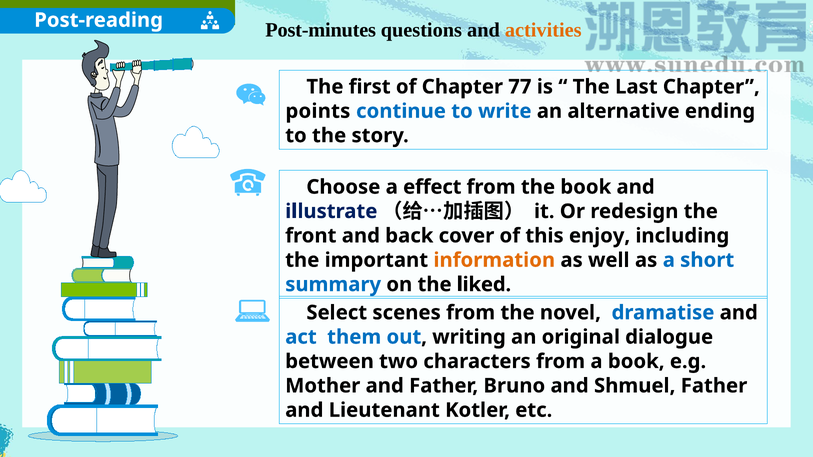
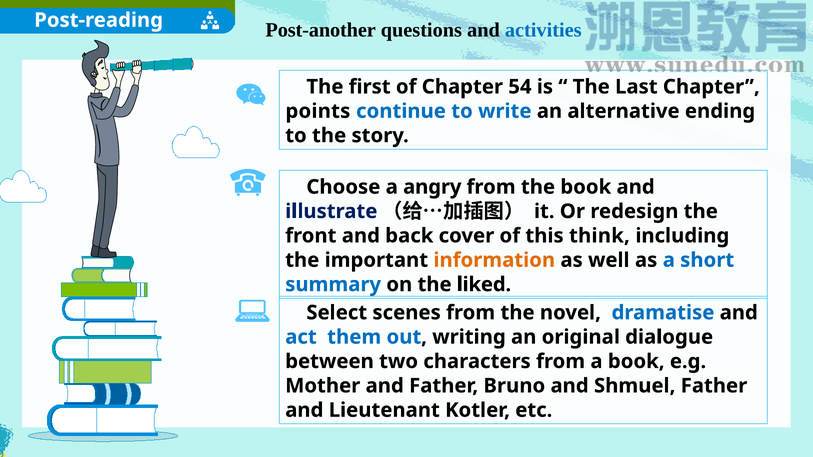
Post-minutes: Post-minutes -> Post-another
activities colour: orange -> blue
77: 77 -> 54
effect: effect -> angry
enjoy: enjoy -> think
